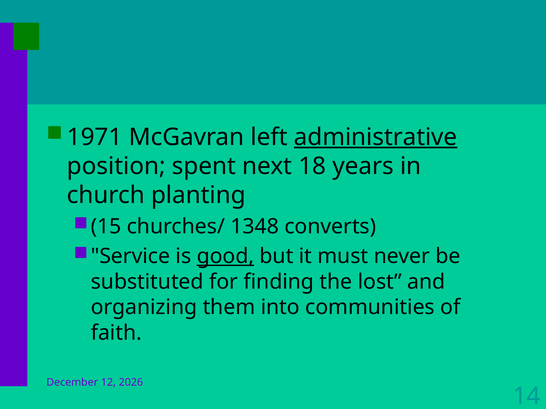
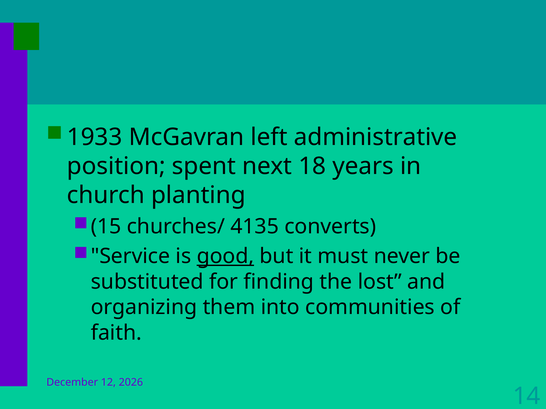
1971: 1971 -> 1933
administrative underline: present -> none
1348: 1348 -> 4135
